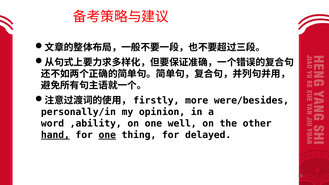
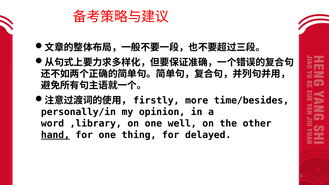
were/besides: were/besides -> time/besides
,ability: ,ability -> ,library
one at (107, 135) underline: present -> none
